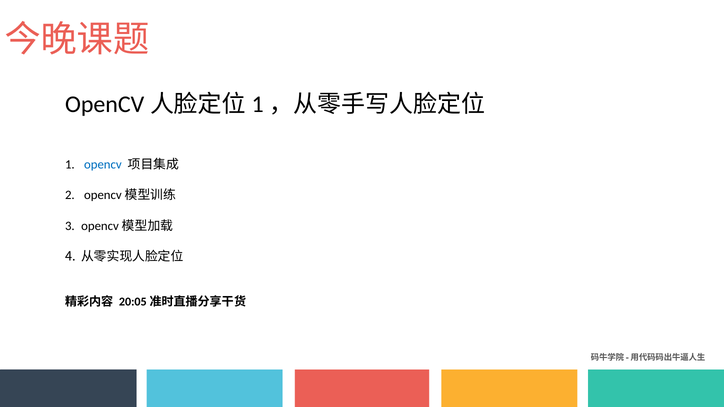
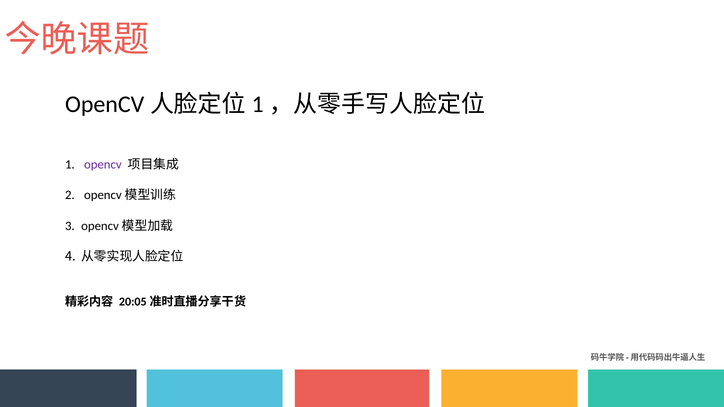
opencv colour: blue -> purple
